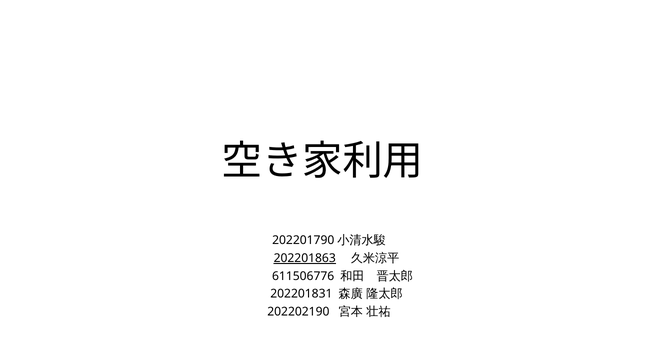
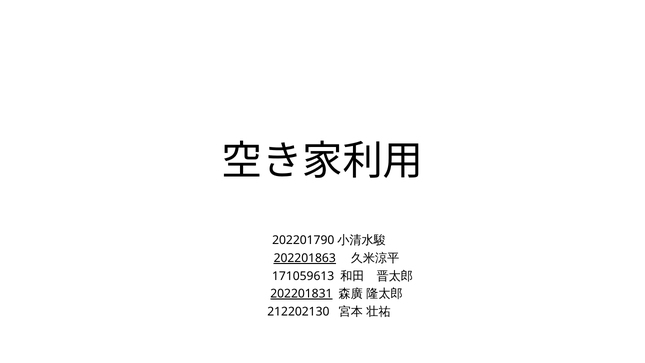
611506776: 611506776 -> 171059613
202201831 underline: none -> present
202202190: 202202190 -> 212202130
